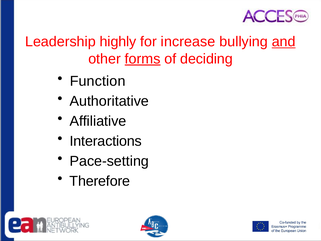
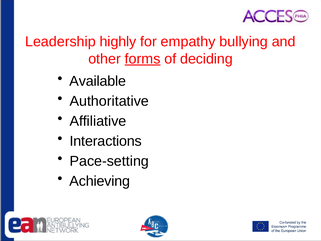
increase: increase -> empathy
and underline: present -> none
Function: Function -> Available
Therefore: Therefore -> Achieving
